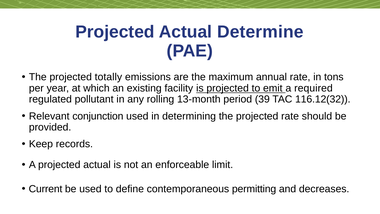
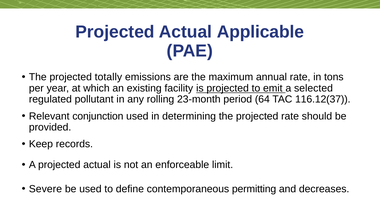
Determine: Determine -> Applicable
required: required -> selected
13-month: 13-month -> 23-month
39: 39 -> 64
116.12(32: 116.12(32 -> 116.12(37
Current: Current -> Severe
